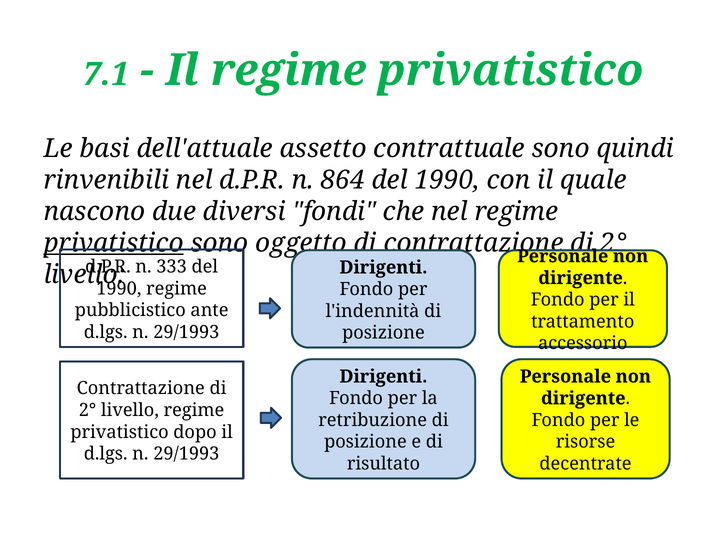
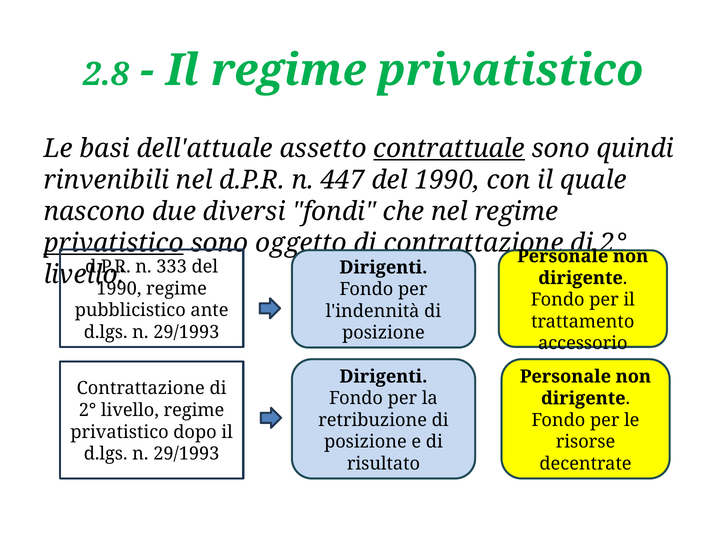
7.1: 7.1 -> 2.8
contrattuale underline: none -> present
864: 864 -> 447
